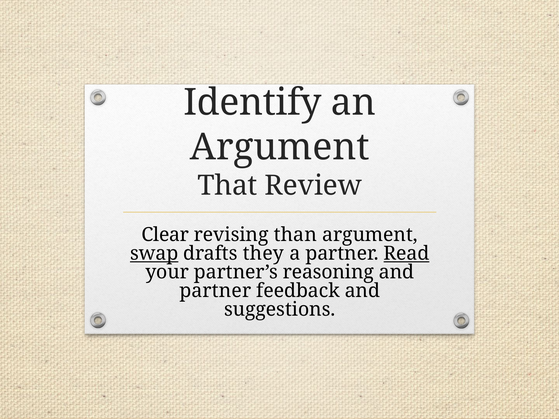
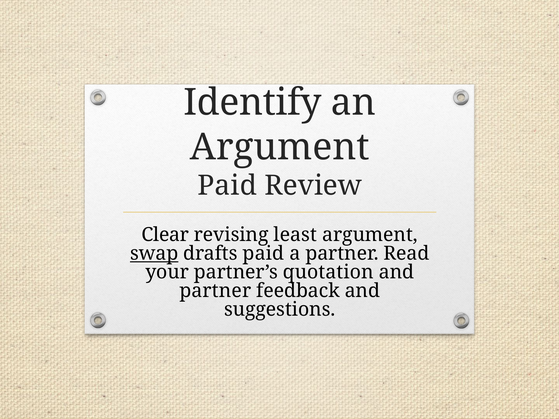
That at (227, 186): That -> Paid
than: than -> least
drafts they: they -> paid
Read underline: present -> none
reasoning: reasoning -> quotation
